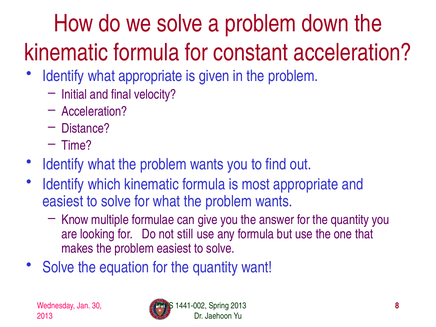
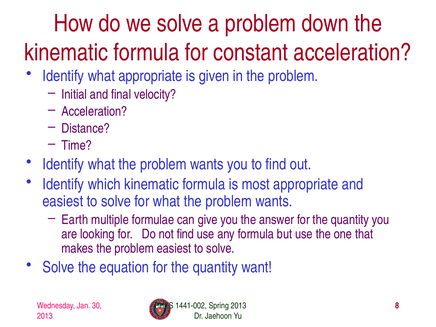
Know: Know -> Earth
not still: still -> find
